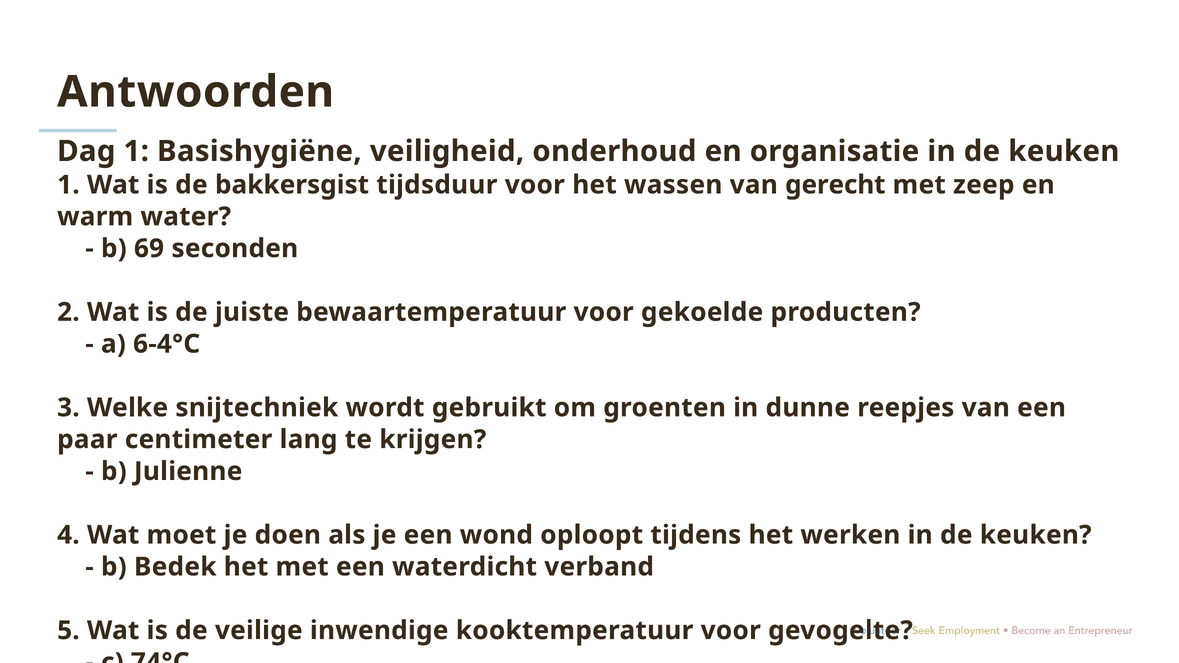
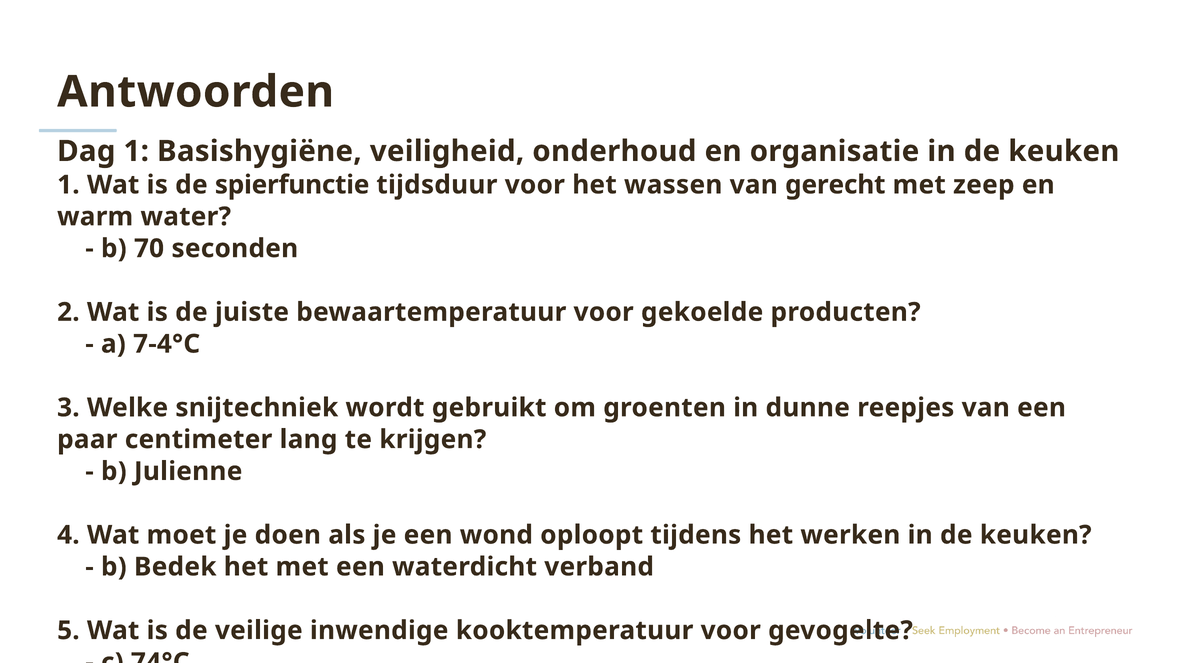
bakkersgist: bakkersgist -> spierfunctie
69: 69 -> 70
6-4°C: 6-4°C -> 7-4°C
